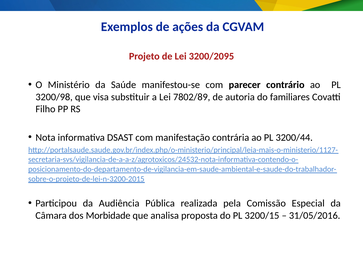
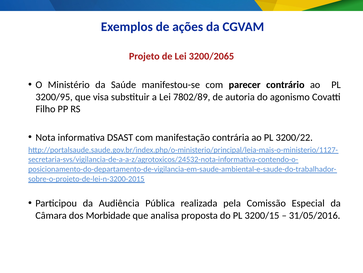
3200/2095: 3200/2095 -> 3200/2065
3200/98: 3200/98 -> 3200/95
familiares: familiares -> agonismo
3200/44: 3200/44 -> 3200/22
